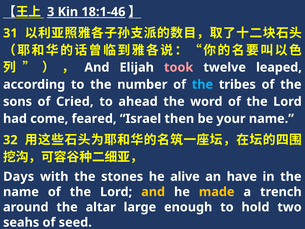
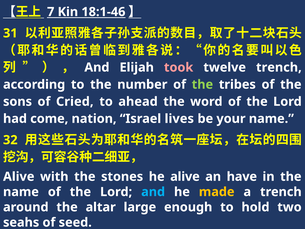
3: 3 -> 7
twelve leaped: leaped -> trench
the at (202, 84) colour: light blue -> light green
feared: feared -> nation
then: then -> lives
Days at (19, 176): Days -> Alive
and at (153, 192) colour: yellow -> light blue
